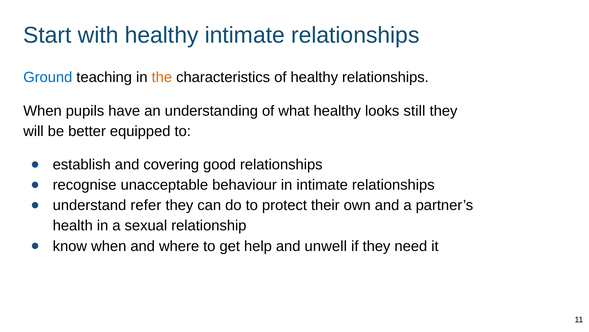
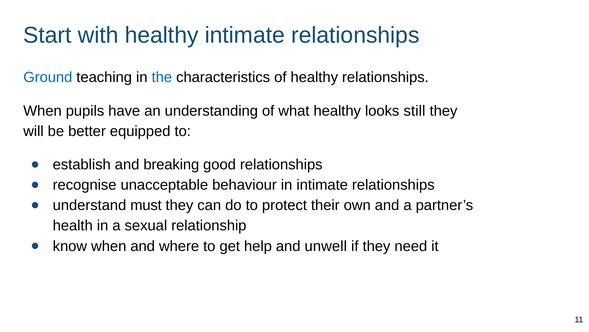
the colour: orange -> blue
covering: covering -> breaking
refer: refer -> must
